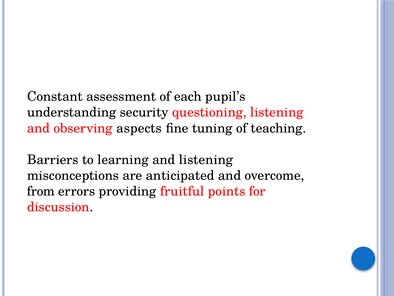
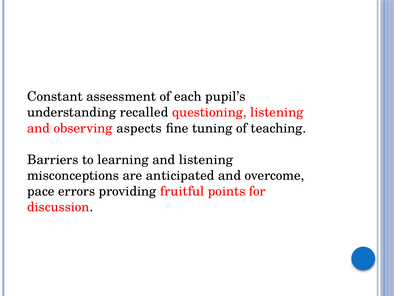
security: security -> recalled
from: from -> pace
